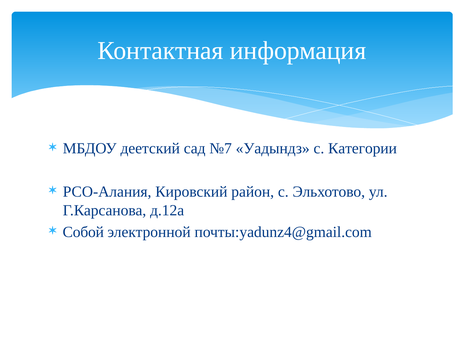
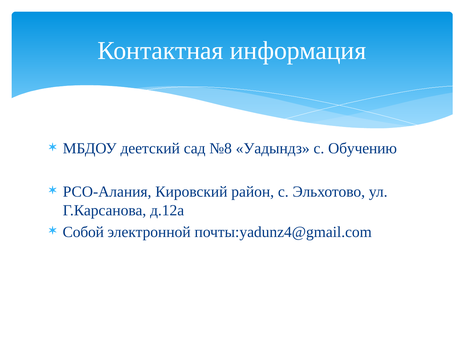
№7: №7 -> №8
Категории: Категории -> Обучению
